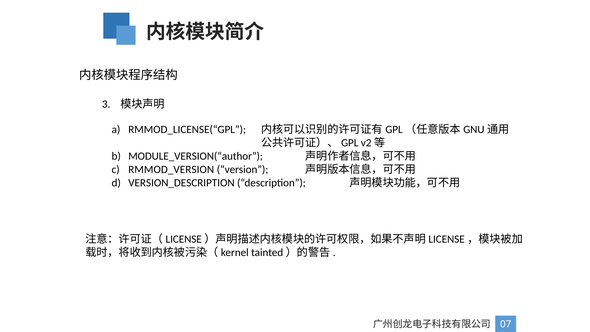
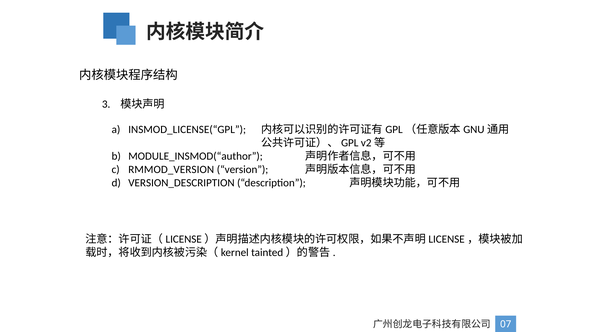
RMMOD_LICENSE(“GPL: RMMOD_LICENSE(“GPL -> INSMOD_LICENSE(“GPL
MODULE_VERSION(“author: MODULE_VERSION(“author -> MODULE_INSMOD(“author
